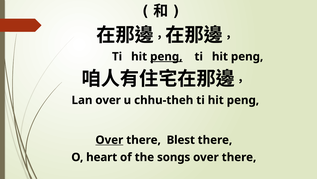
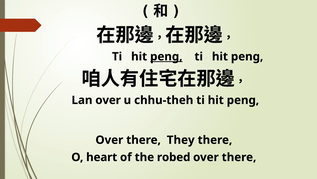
Over at (109, 139) underline: present -> none
Blest: Blest -> They
songs: songs -> robed
